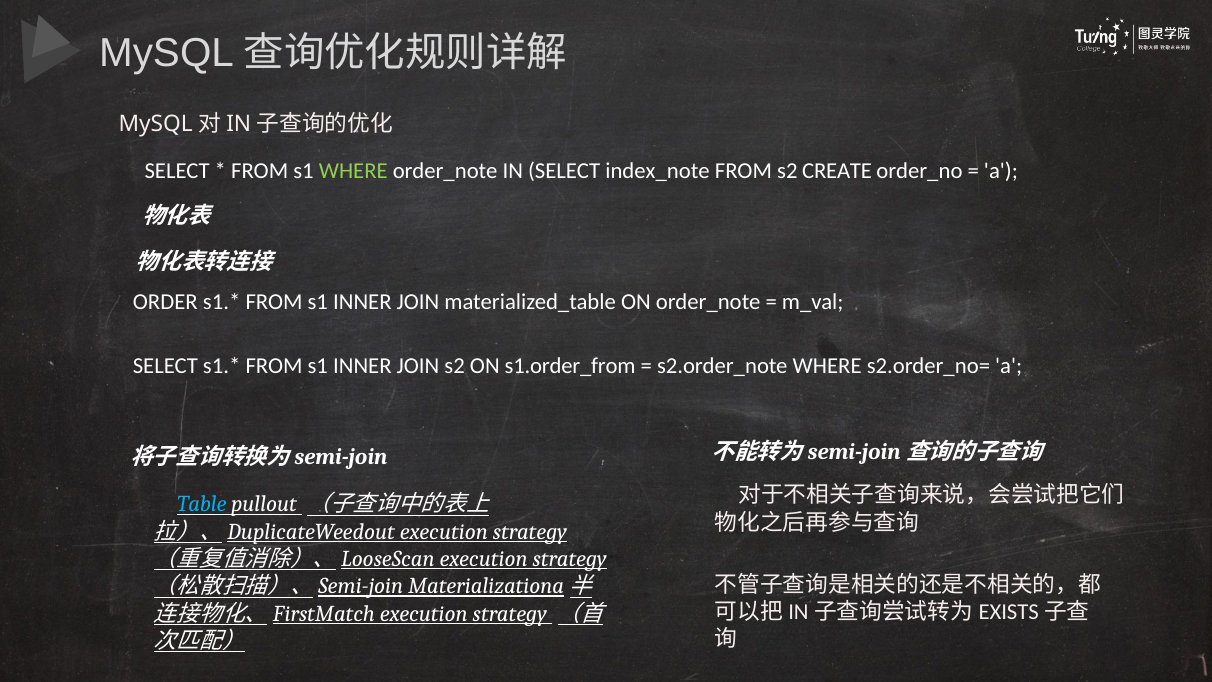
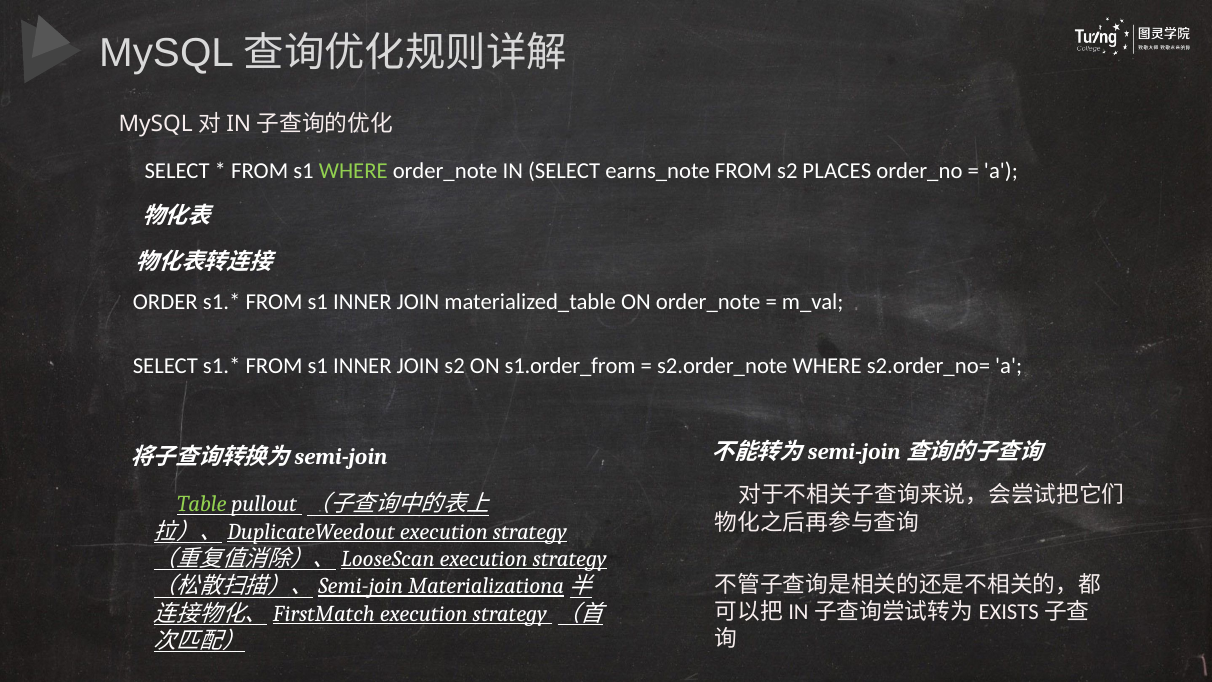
index_note: index_note -> earns_note
CREATE: CREATE -> PLACES
Table colour: light blue -> light green
